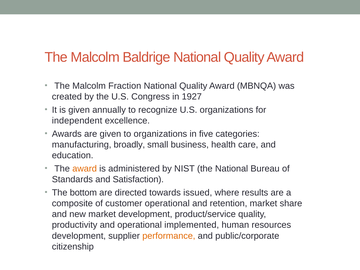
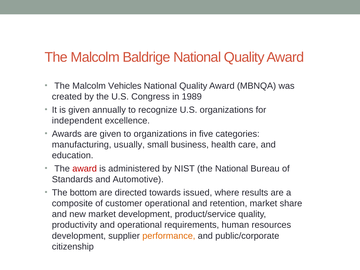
Fraction: Fraction -> Vehicles
1927: 1927 -> 1989
broadly: broadly -> usually
award at (85, 169) colour: orange -> red
Satisfaction: Satisfaction -> Automotive
implemented: implemented -> requirements
